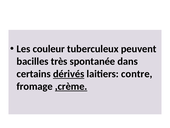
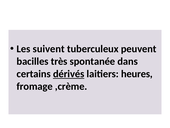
couleur: couleur -> suivent
contre: contre -> heures
,crème underline: present -> none
